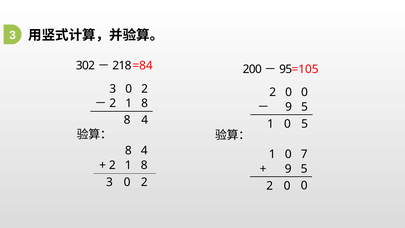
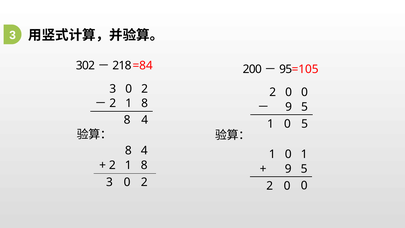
1 0 7: 7 -> 1
